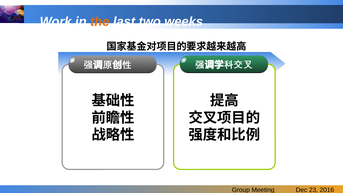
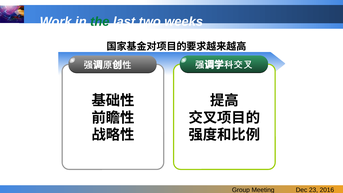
the colour: orange -> green
